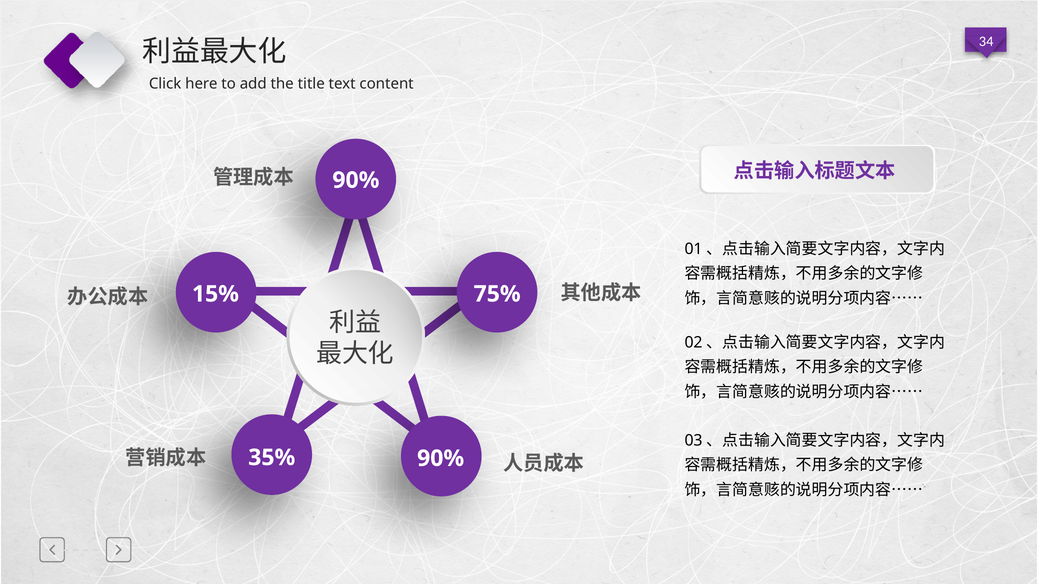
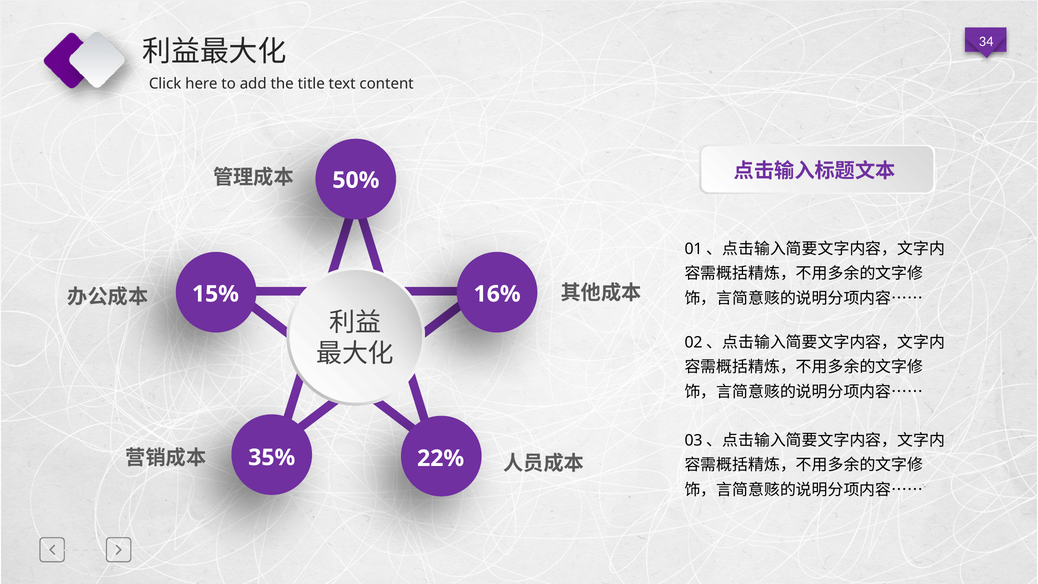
90% at (356, 180): 90% -> 50%
75%: 75% -> 16%
35% 90%: 90% -> 22%
